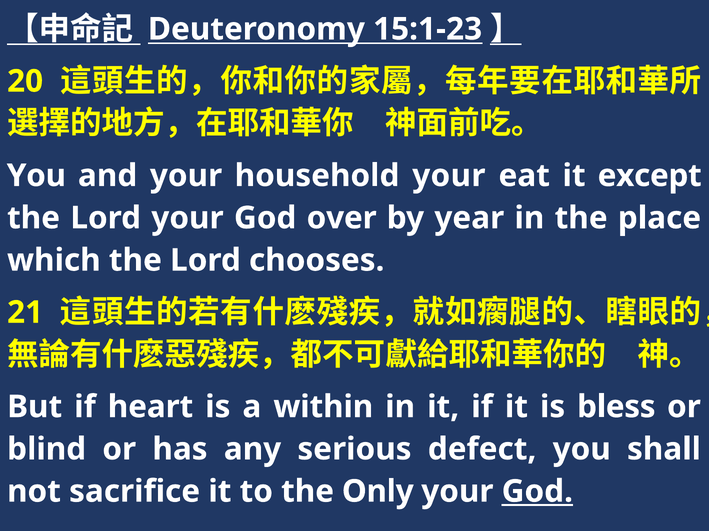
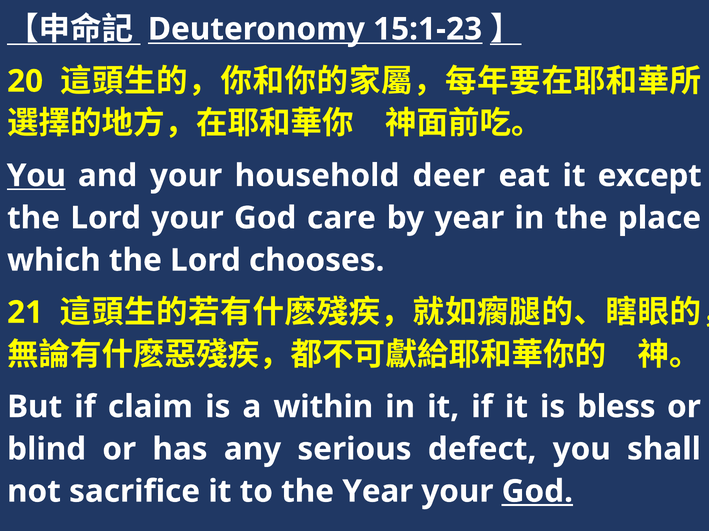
You at (36, 176) underline: none -> present
household your: your -> deer
over: over -> care
heart: heart -> claim
the Only: Only -> Year
